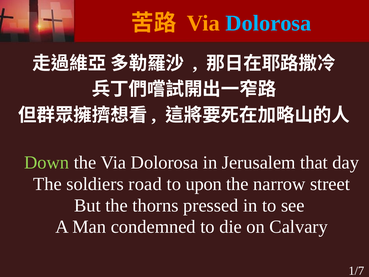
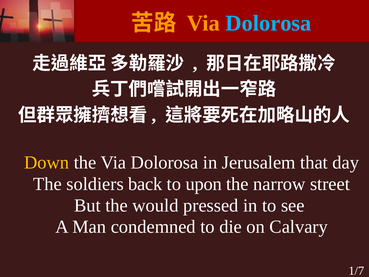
Down colour: light green -> yellow
road: road -> back
thorns: thorns -> would
